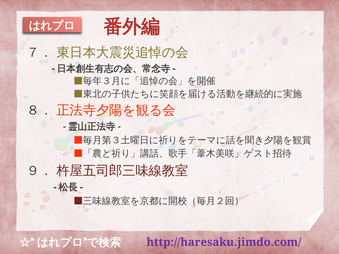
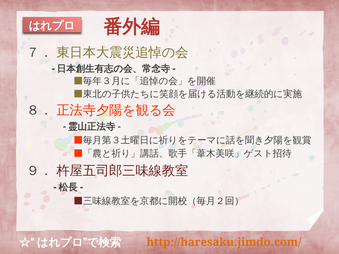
http://haresaku.jimdo.com/ colour: purple -> orange
